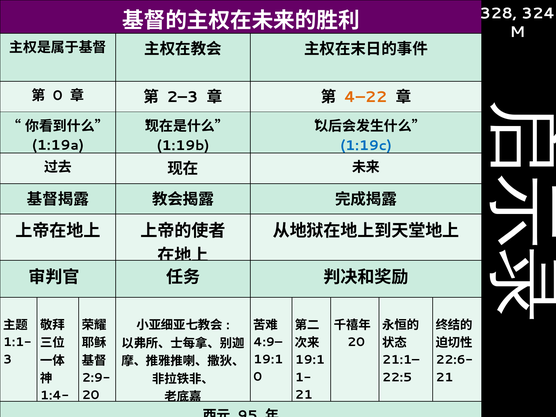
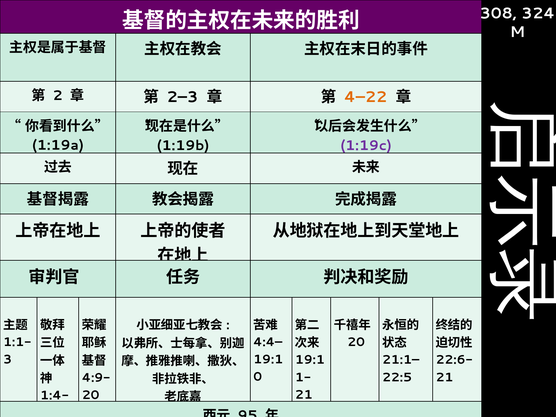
328: 328 -> 308
0 at (58, 96): 0 -> 2
1:19c colour: blue -> purple
4:9–: 4:9– -> 4:4–
2:9-: 2:9- -> 4:9-
